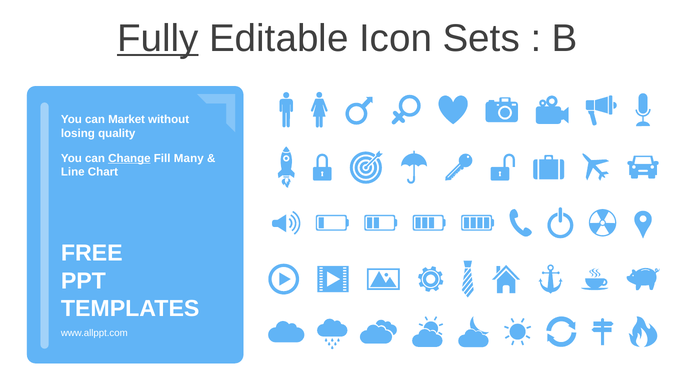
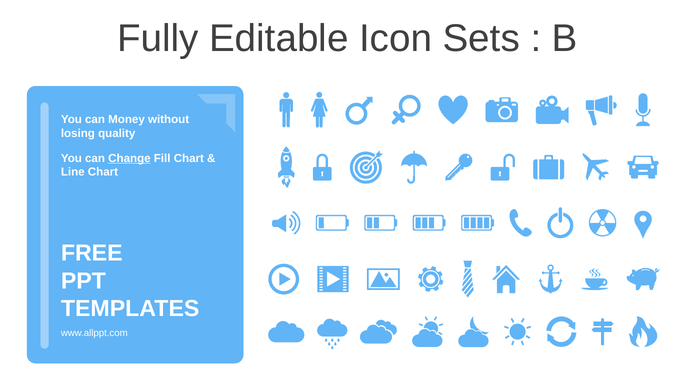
Fully underline: present -> none
Market: Market -> Money
Fill Many: Many -> Chart
